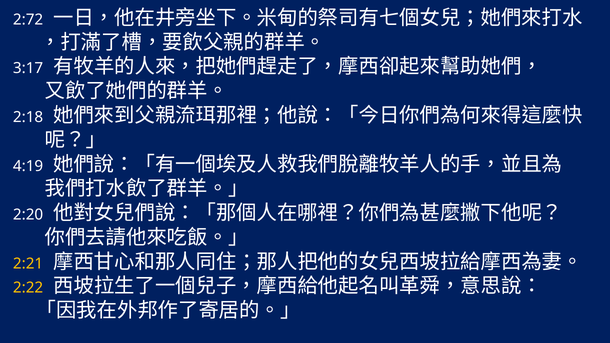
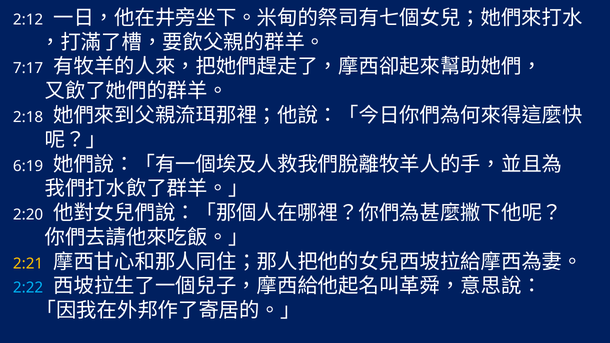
2:72: 2:72 -> 2:12
3:17: 3:17 -> 7:17
4:19: 4:19 -> 6:19
2:22 colour: yellow -> light blue
